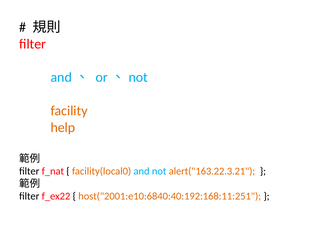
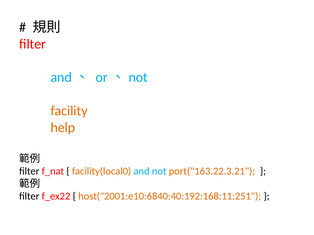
alert("163.22.3.21: alert("163.22.3.21 -> port("163.22.3.21
